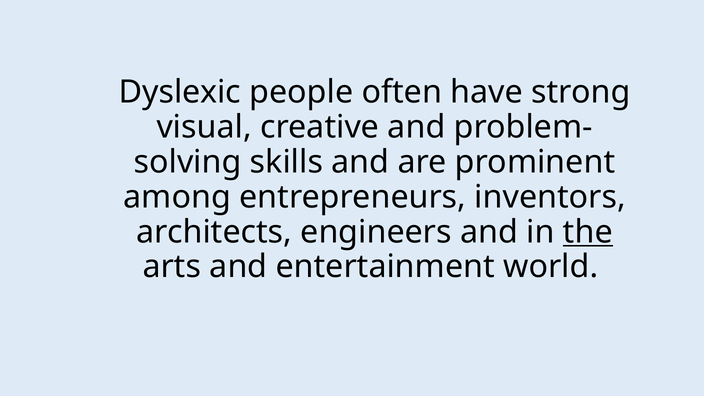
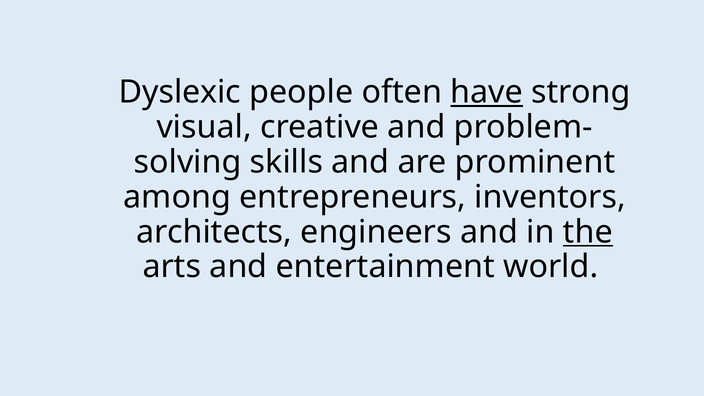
have underline: none -> present
